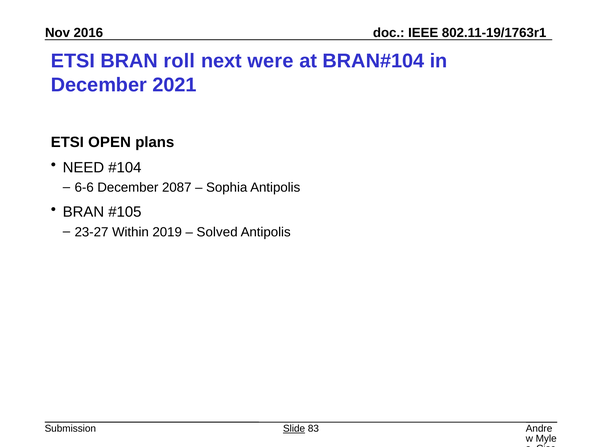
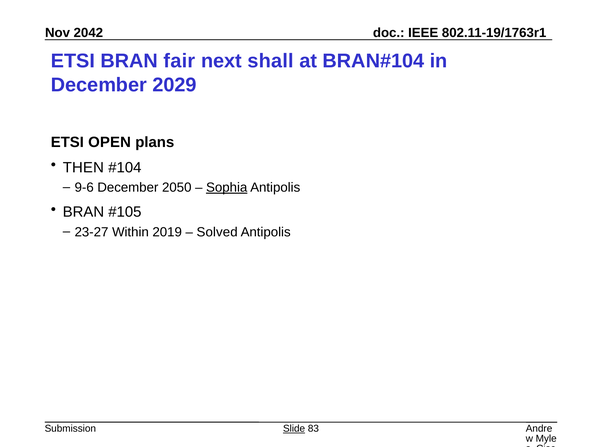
2016: 2016 -> 2042
roll: roll -> fair
were: were -> shall
2021: 2021 -> 2029
NEED: NEED -> THEN
6-6: 6-6 -> 9-6
2087: 2087 -> 2050
Sophia underline: none -> present
